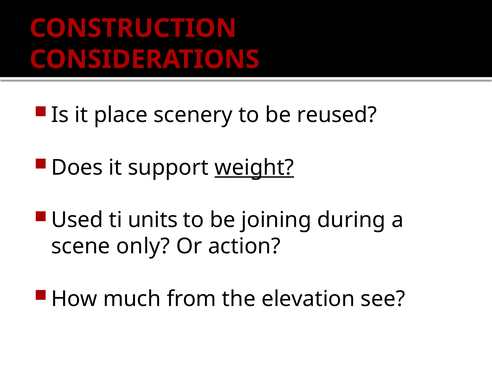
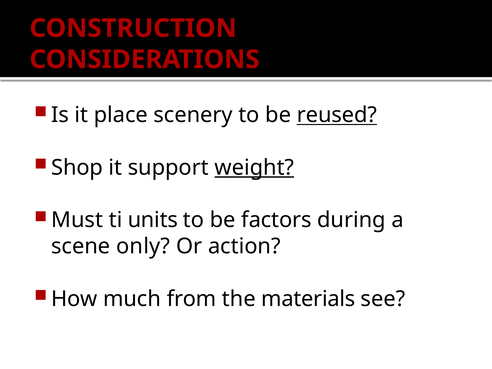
reused underline: none -> present
Does: Does -> Shop
Used: Used -> Must
joining: joining -> factors
elevation: elevation -> materials
